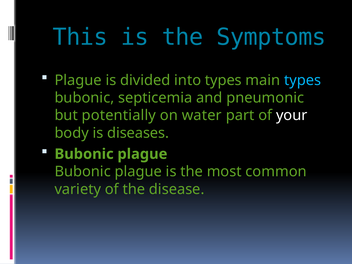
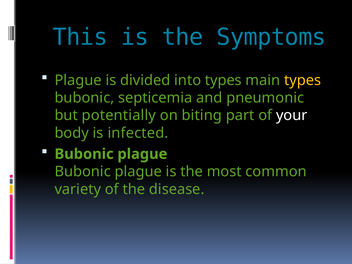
types at (303, 80) colour: light blue -> yellow
water: water -> biting
diseases: diseases -> infected
